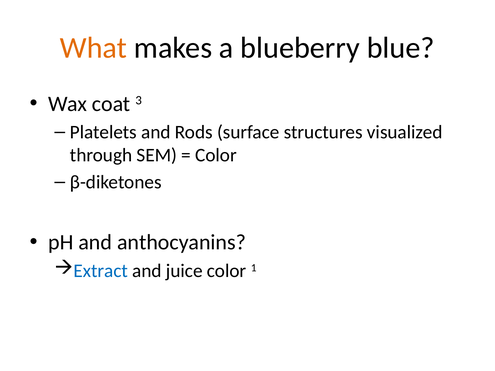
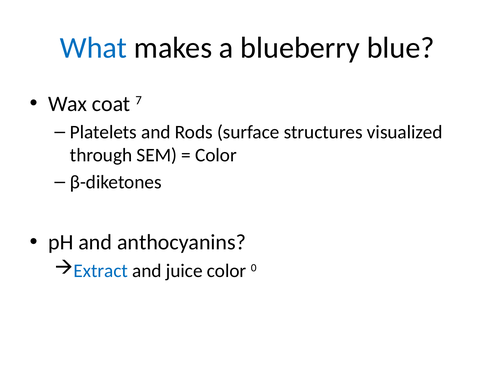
What colour: orange -> blue
3: 3 -> 7
1: 1 -> 0
